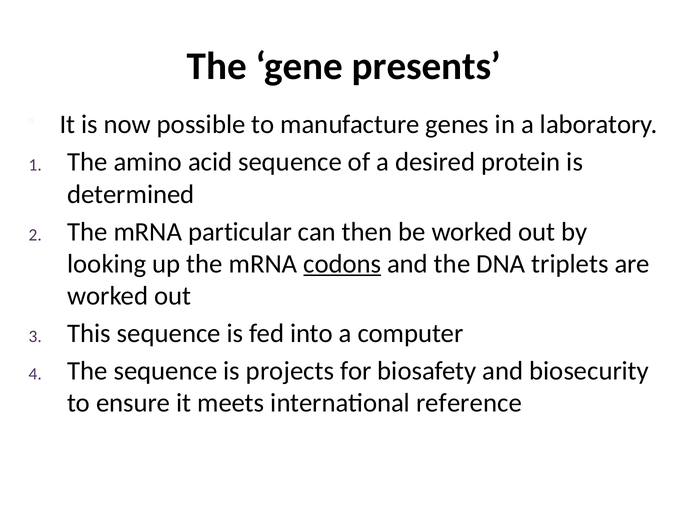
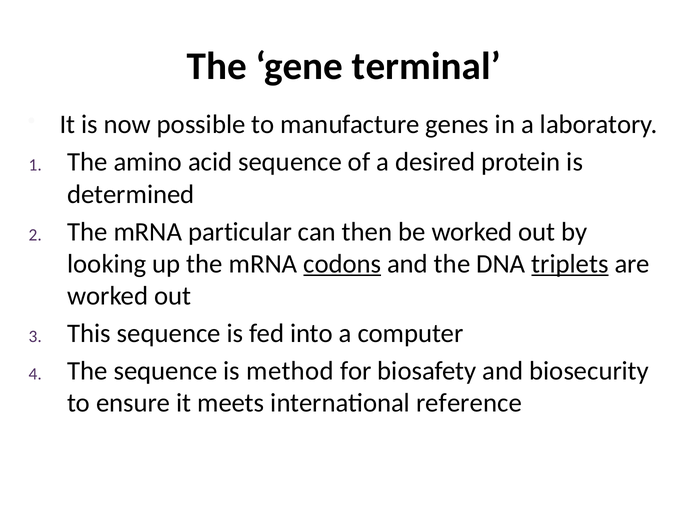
presents: presents -> terminal
triplets underline: none -> present
projects: projects -> method
